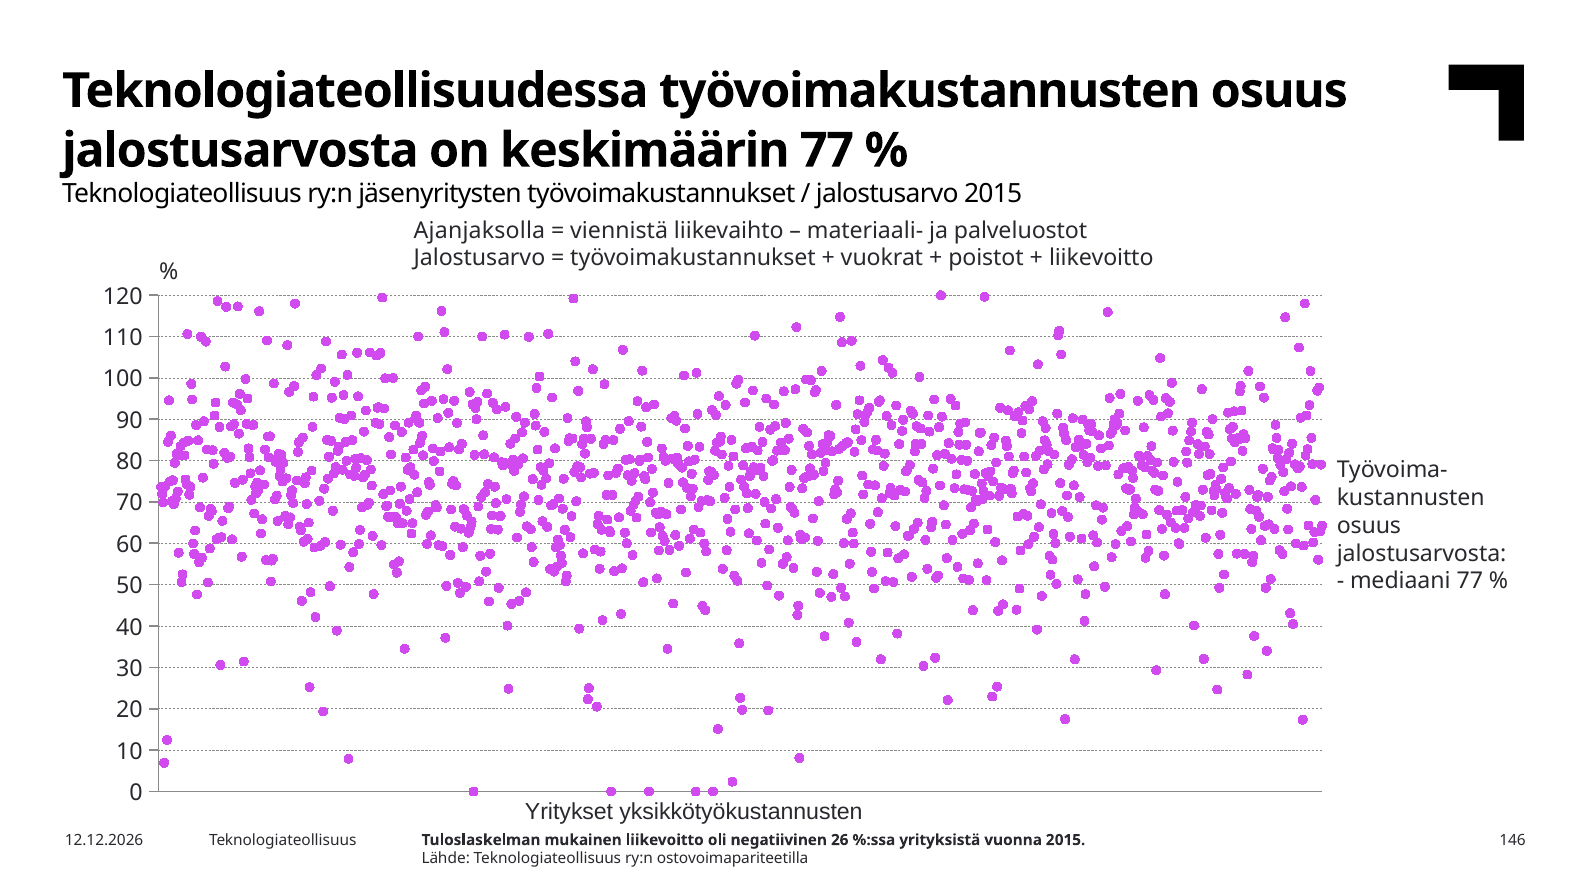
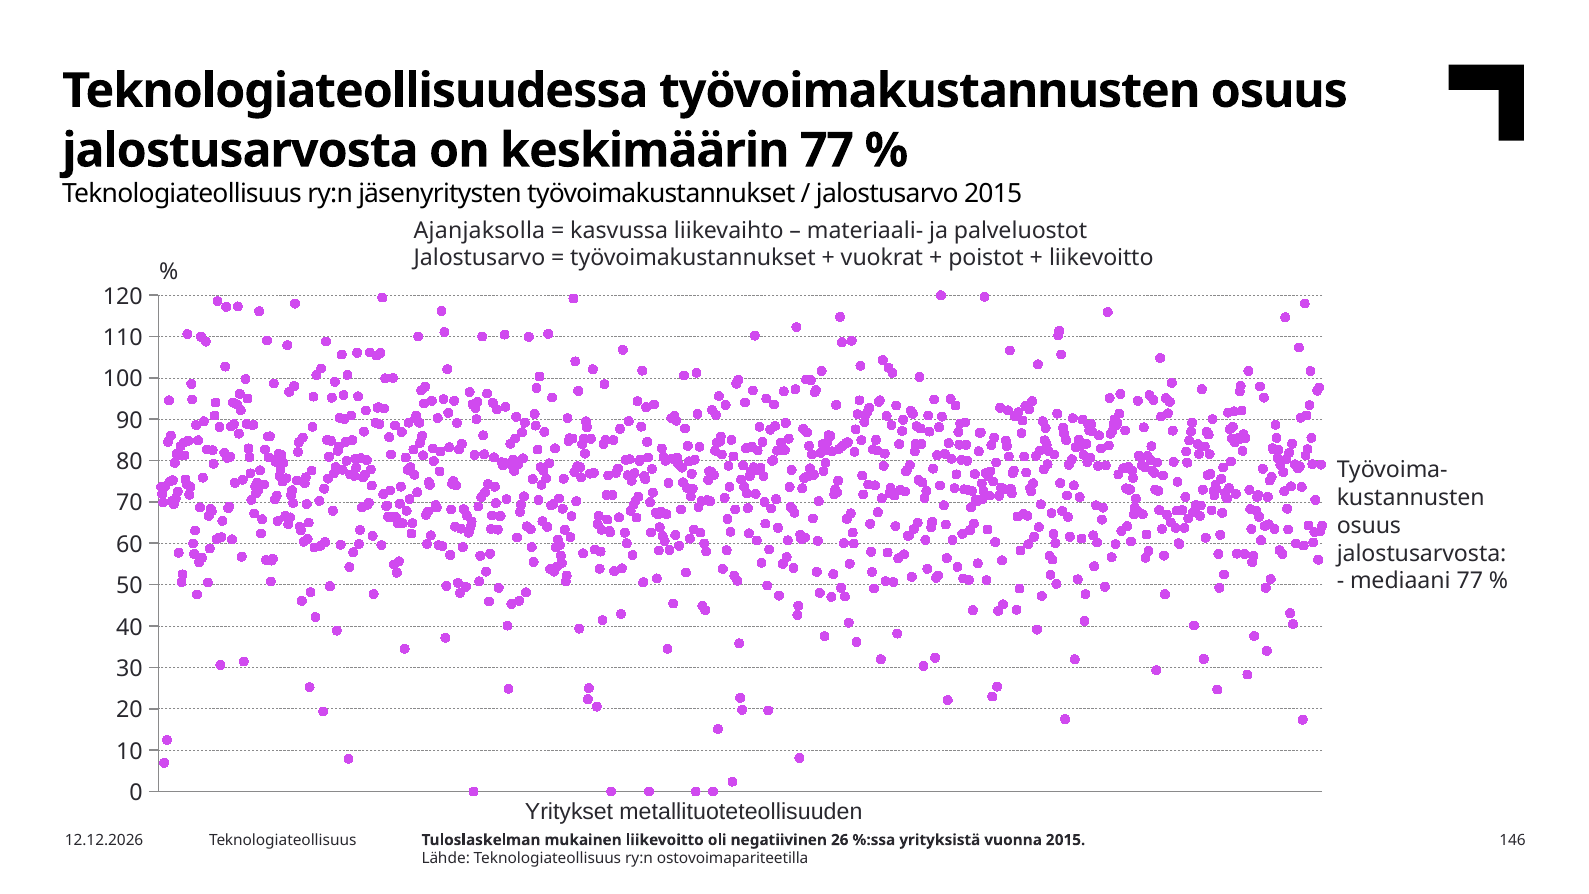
viennistä: viennistä -> kasvussa
yksikkötyökustannusten: yksikkötyökustannusten -> metallituoteteollisuuden
